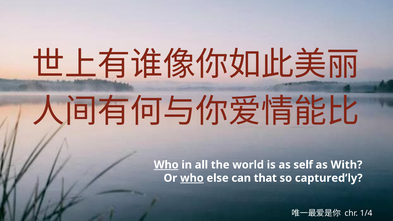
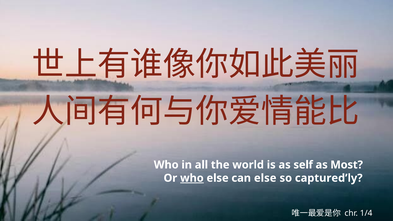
Who at (166, 165) underline: present -> none
With: With -> Most
can that: that -> else
